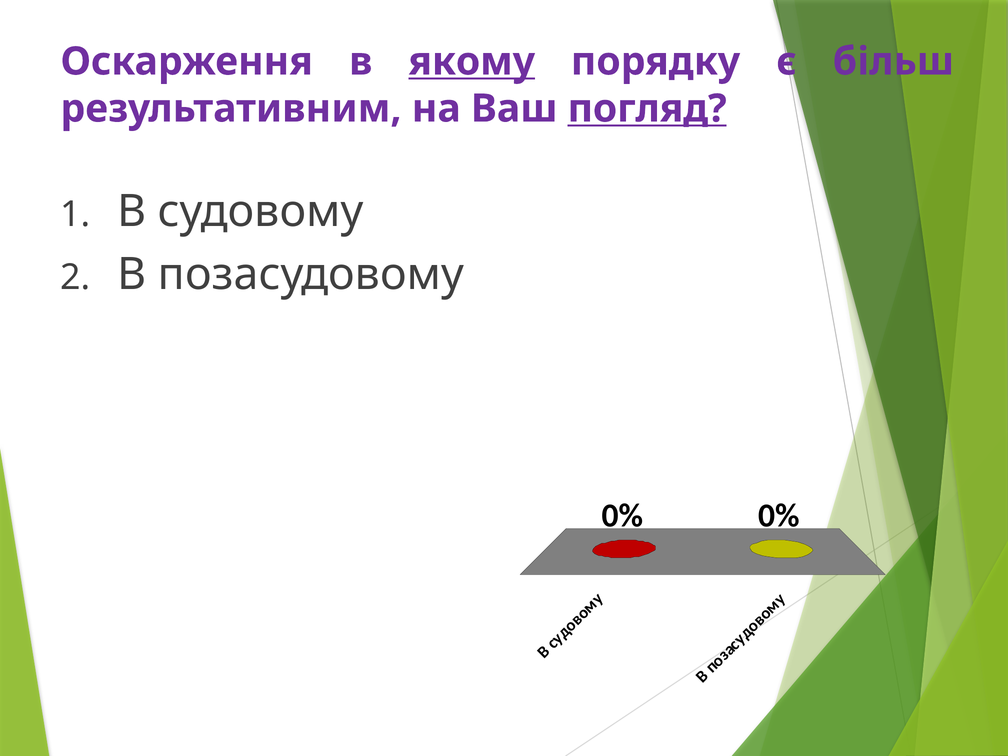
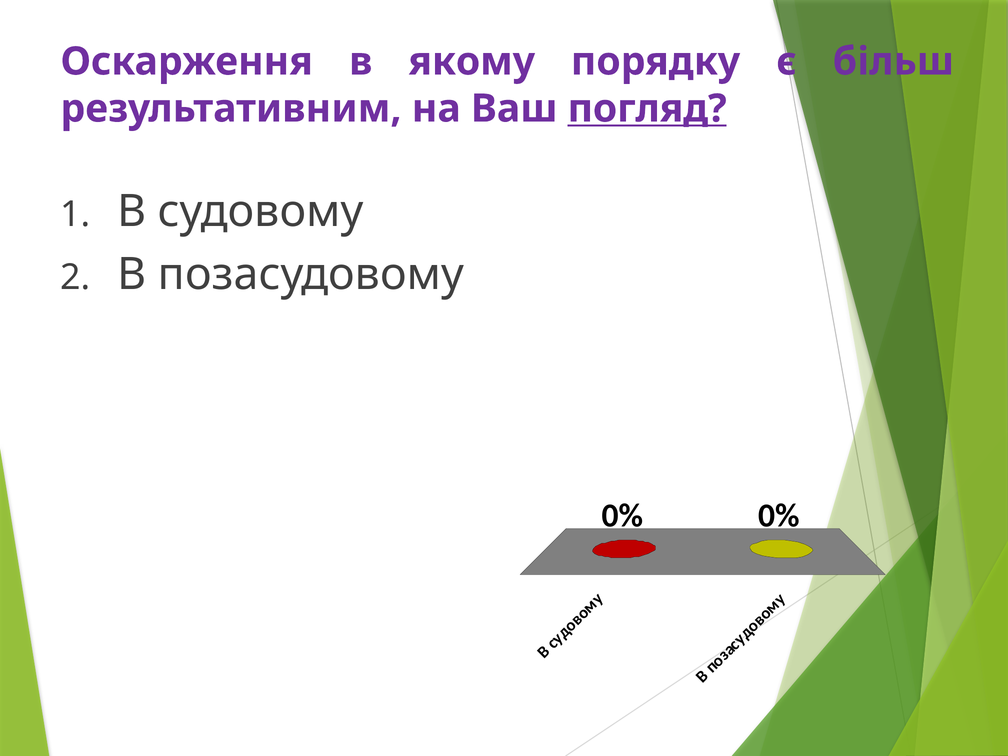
якому underline: present -> none
